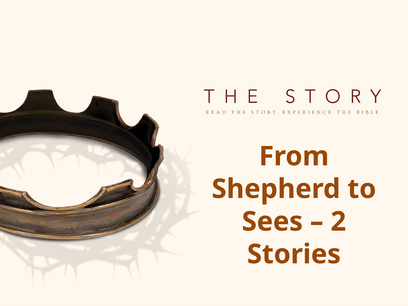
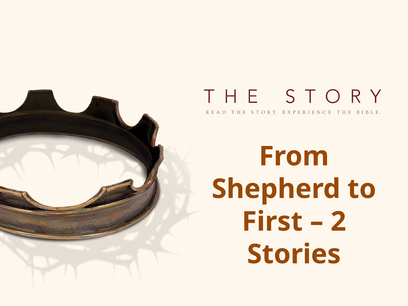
Sees: Sees -> First
